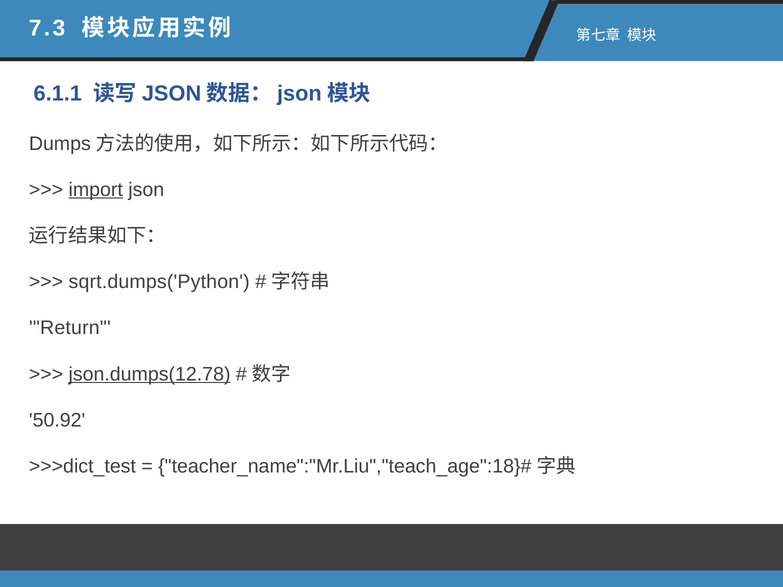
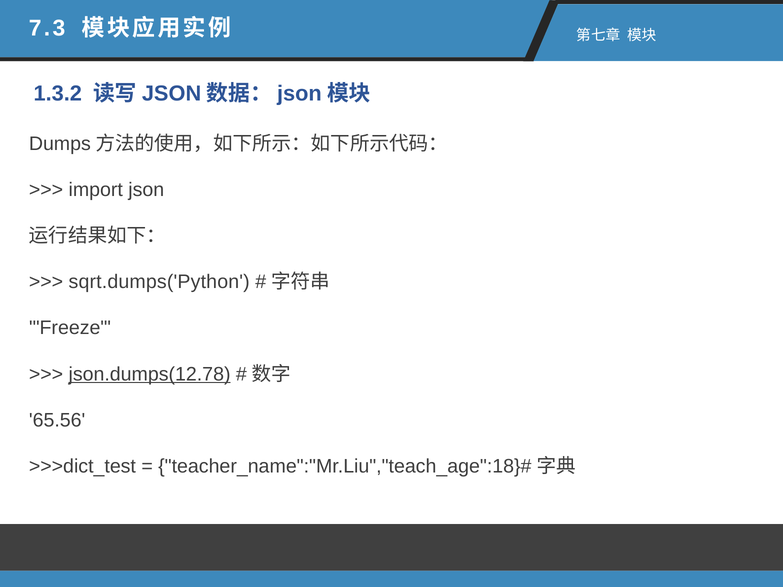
6.1.1: 6.1.1 -> 1.3.2
import underline: present -> none
Return: Return -> Freeze
50.92: 50.92 -> 65.56
